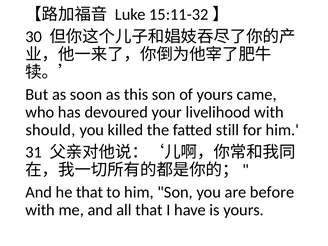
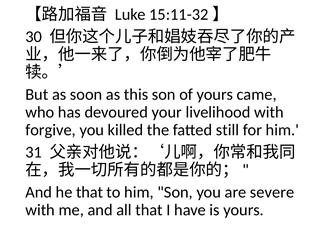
should: should -> forgive
before: before -> severe
